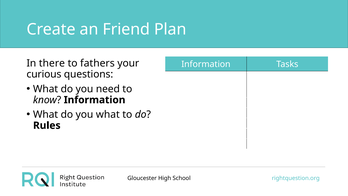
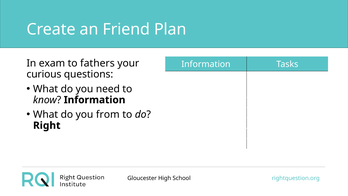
there: there -> exam
you what: what -> from
Rules: Rules -> Right
